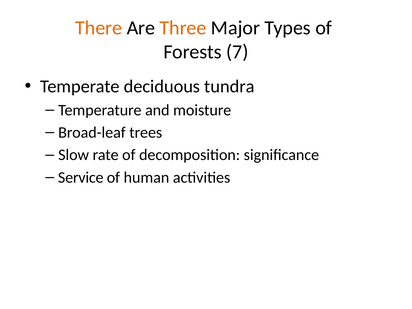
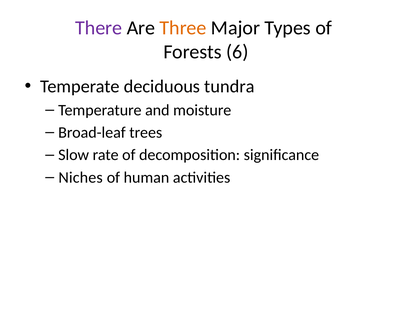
There colour: orange -> purple
7: 7 -> 6
Service: Service -> Niches
